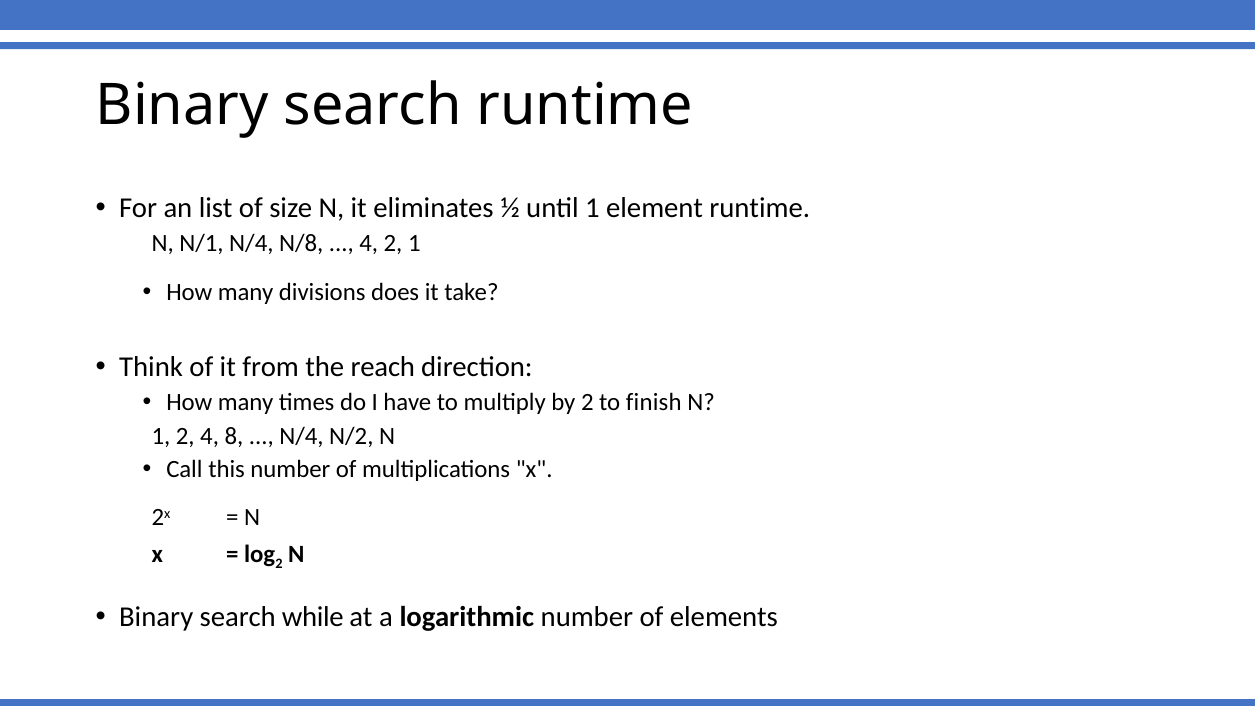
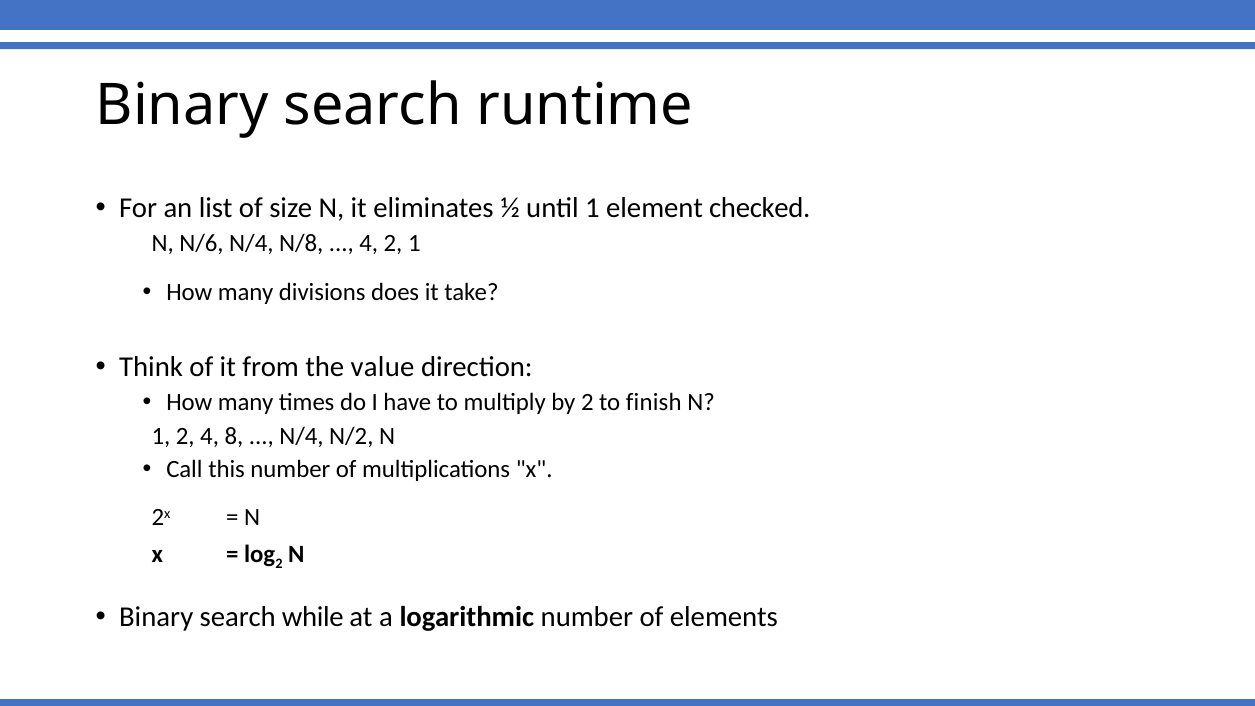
element runtime: runtime -> checked
N/1: N/1 -> N/6
reach: reach -> value
